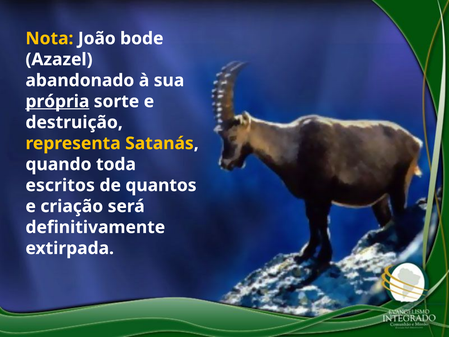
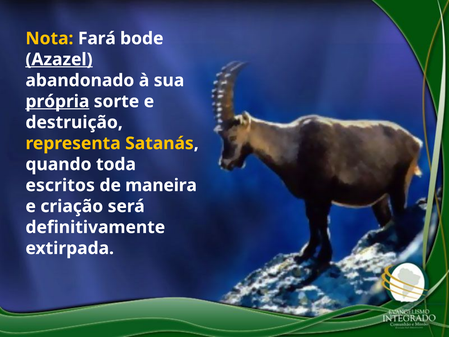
João: João -> Fará
Azazel underline: none -> present
quantos: quantos -> maneira
